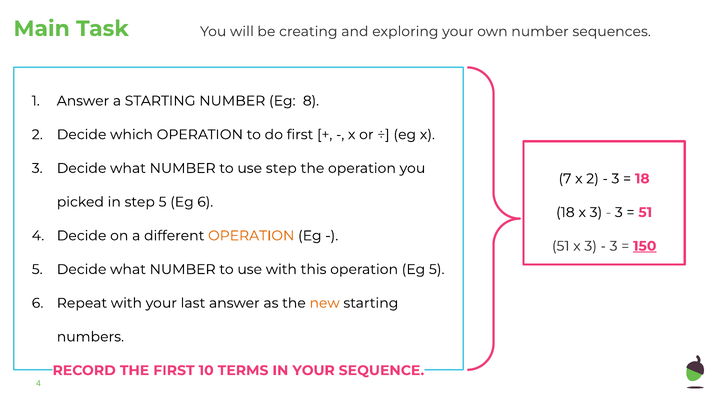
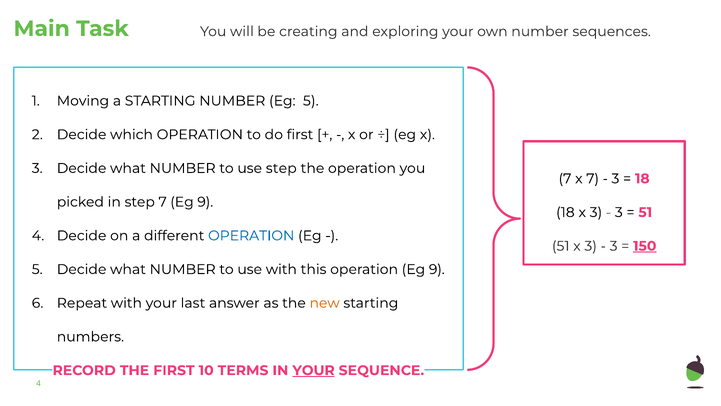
Answer at (83, 101): Answer -> Moving
Eg 8: 8 -> 5
x 2: 2 -> 7
step 5: 5 -> 7
6 at (205, 202): 6 -> 9
OPERATION at (251, 235) colour: orange -> blue
operation Eg 5: 5 -> 9
YOUR at (314, 370) underline: none -> present
